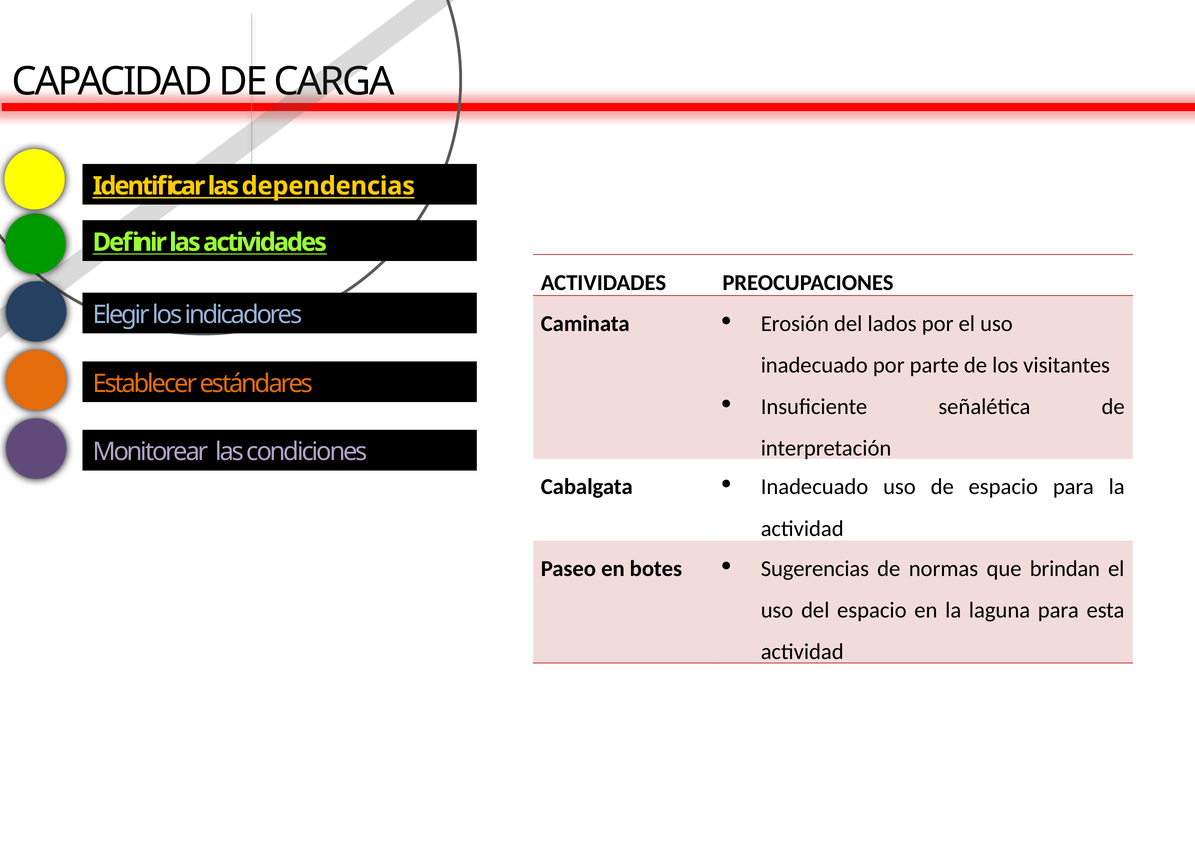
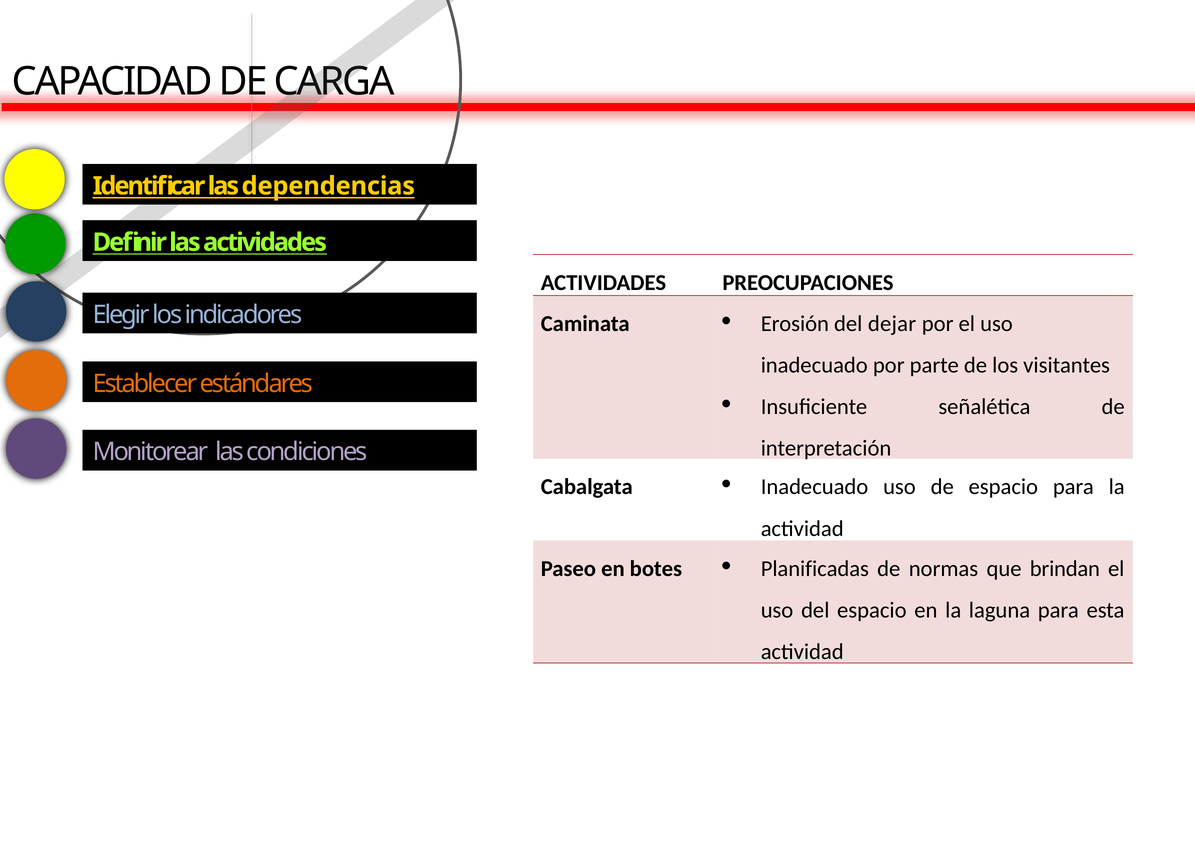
lados: lados -> dejar
Sugerencias: Sugerencias -> Planificadas
